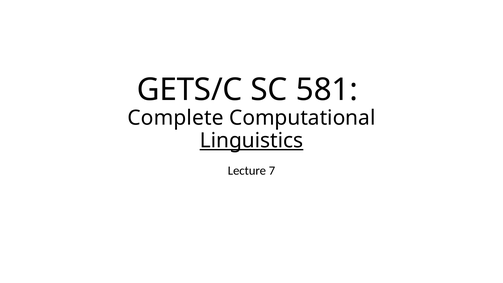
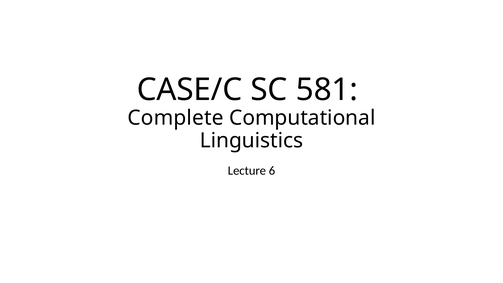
GETS/C: GETS/C -> CASE/C
Linguistics underline: present -> none
7: 7 -> 6
